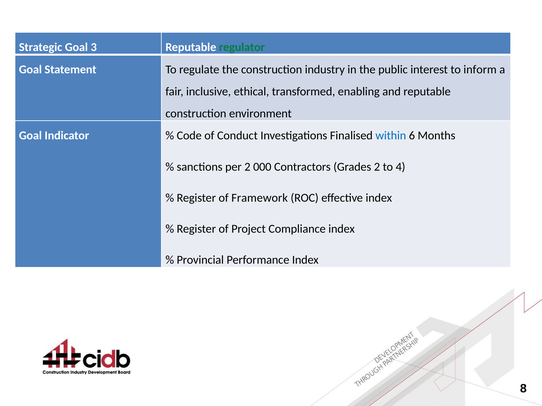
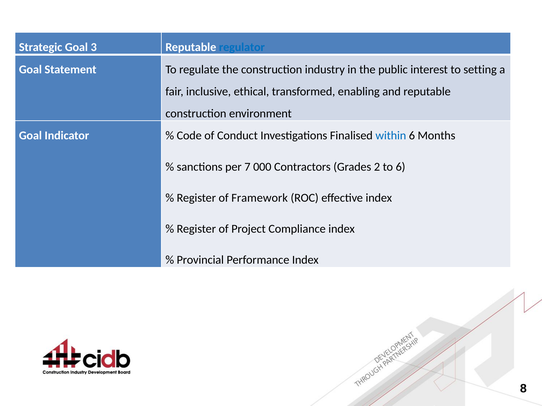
regulator colour: green -> blue
inform: inform -> setting
per 2: 2 -> 7
to 4: 4 -> 6
